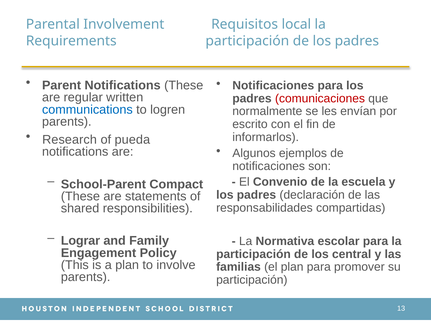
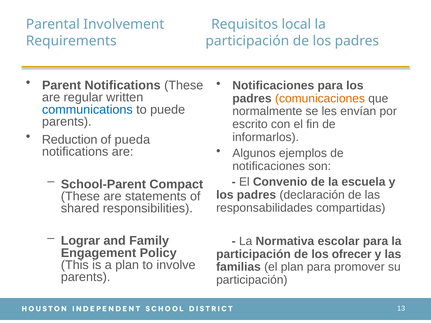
comunicaciones colour: red -> orange
logren: logren -> puede
Research: Research -> Reduction
central: central -> ofrecer
